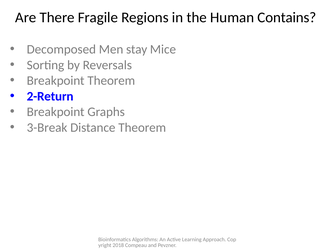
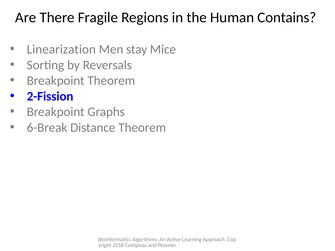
Decomposed: Decomposed -> Linearization
2-Return: 2-Return -> 2-Fission
3-Break: 3-Break -> 6-Break
